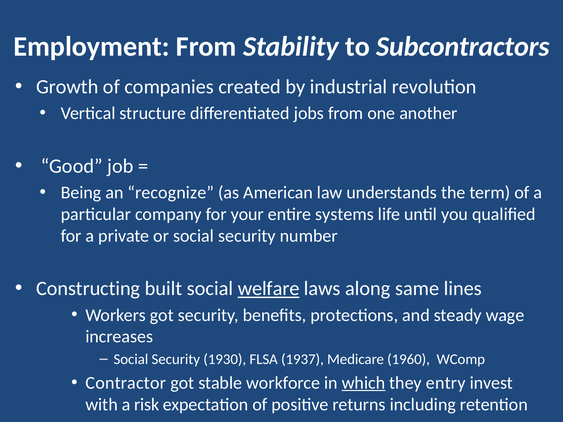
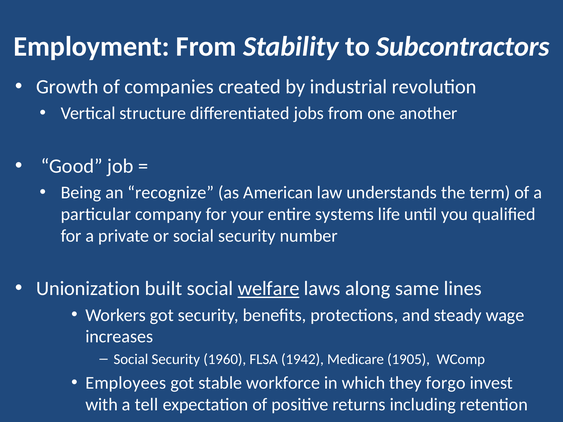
Constructing: Constructing -> Unionization
1930: 1930 -> 1960
1937: 1937 -> 1942
1960: 1960 -> 1905
Contractor: Contractor -> Employees
which underline: present -> none
entry: entry -> forgo
risk: risk -> tell
